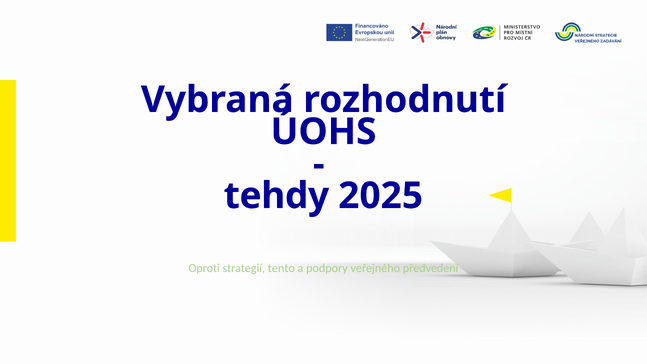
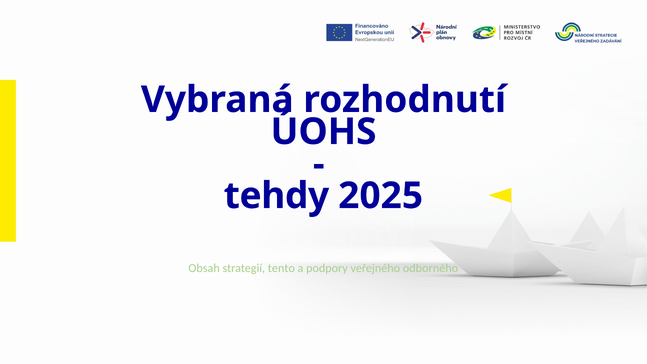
Oproti: Oproti -> Obsah
předvedení: předvedení -> odborného
